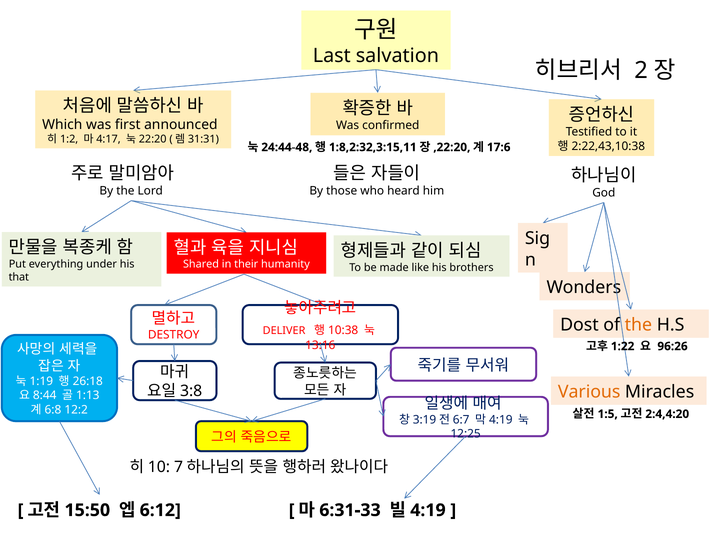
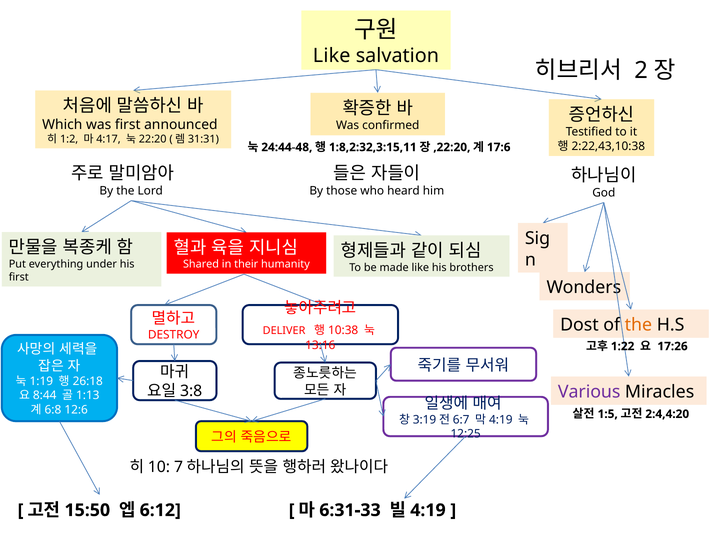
Last at (332, 56): Last -> Like
that at (19, 277): that -> first
96:26: 96:26 -> 17:26
Various colour: orange -> purple
12:2: 12:2 -> 12:6
